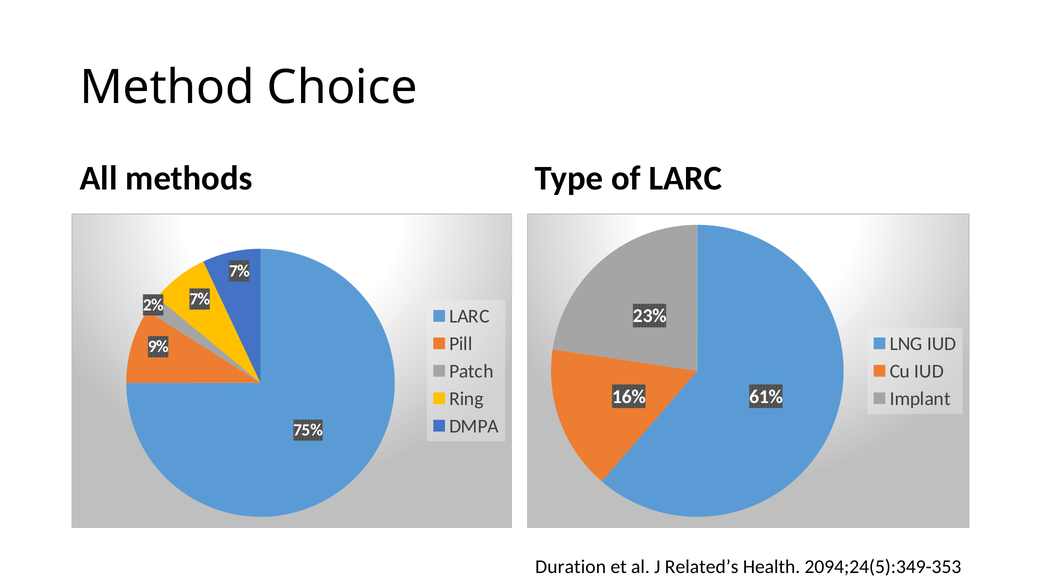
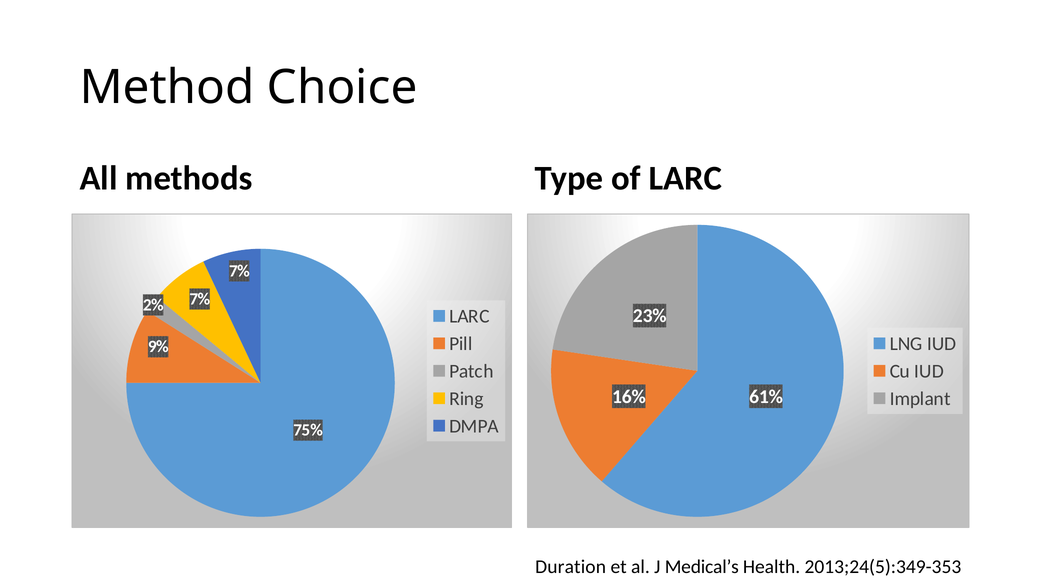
Related’s: Related’s -> Medical’s
2094;24(5):349-353: 2094;24(5):349-353 -> 2013;24(5):349-353
